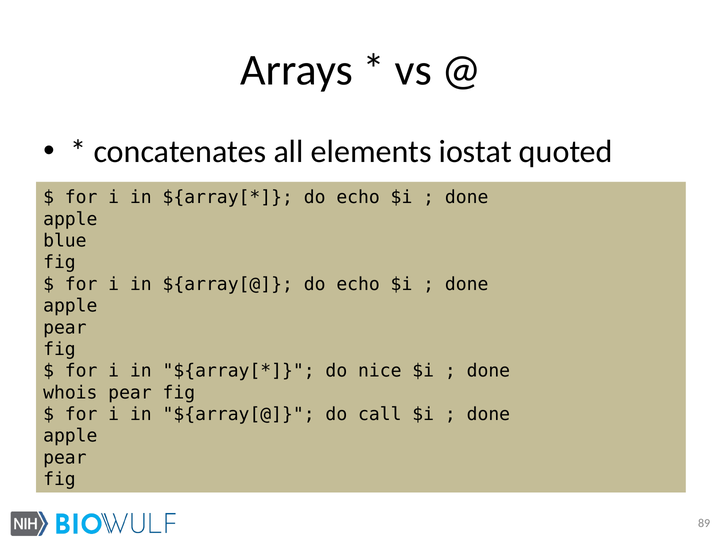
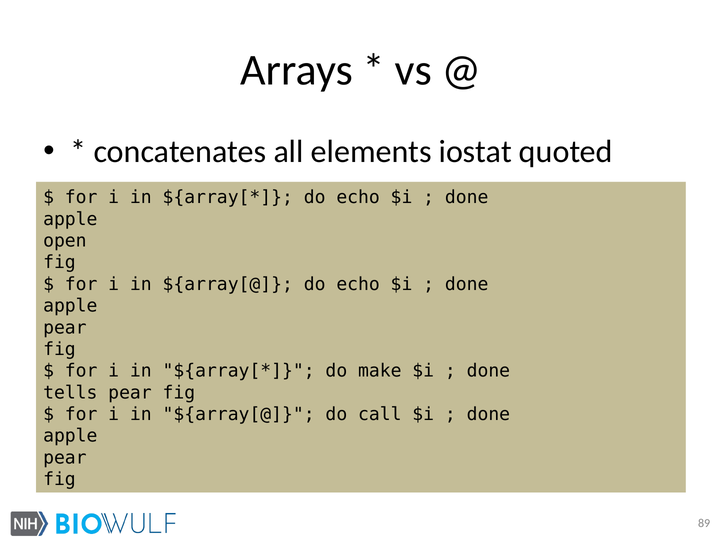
blue: blue -> open
nice: nice -> make
whois: whois -> tells
